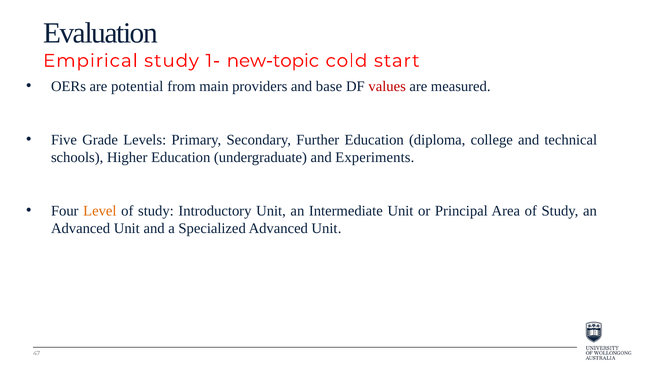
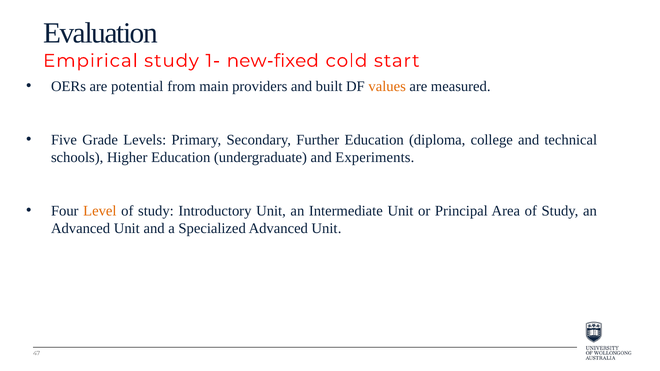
new-topic: new-topic -> new-fixed
base: base -> built
values colour: red -> orange
